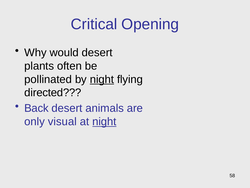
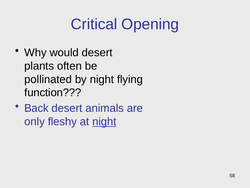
night at (102, 79) underline: present -> none
directed: directed -> function
visual: visual -> fleshy
